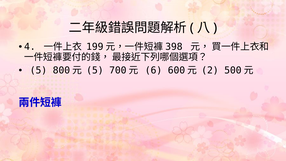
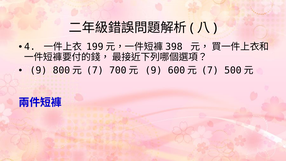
5 at (38, 70): 5 -> 9
5 at (95, 70): 5 -> 7
6 at (153, 70): 6 -> 9
2 at (210, 70): 2 -> 7
